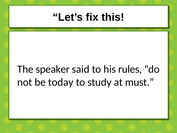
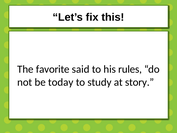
speaker: speaker -> favorite
must: must -> story
